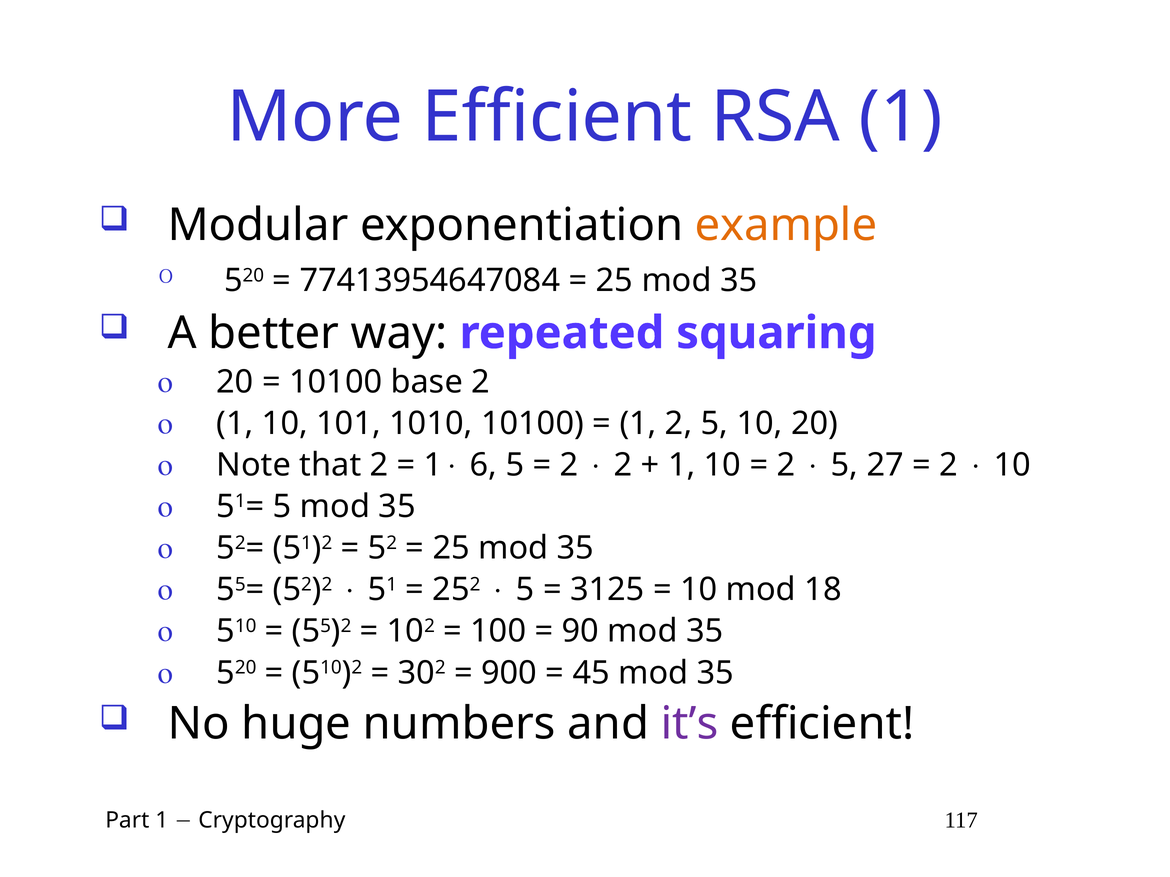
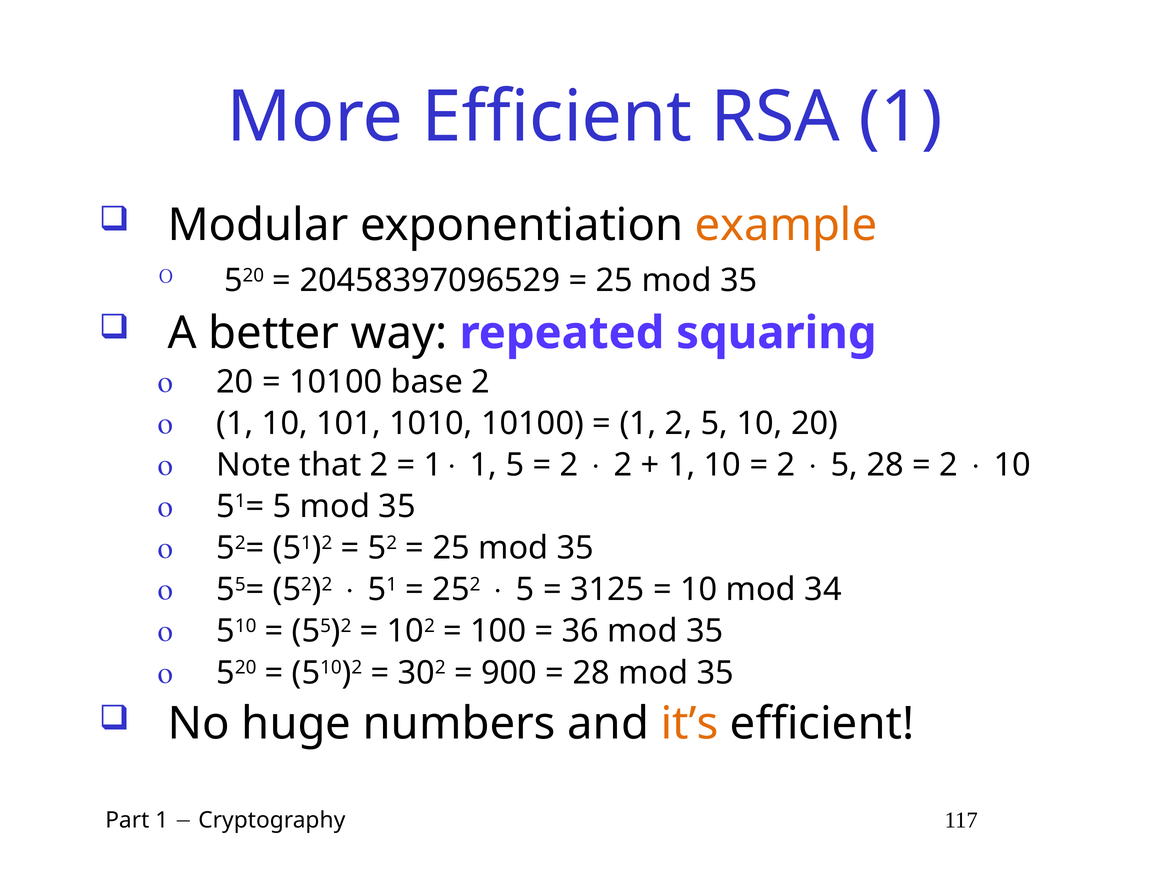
77413954647084: 77413954647084 -> 20458397096529
1 6: 6 -> 1
5 27: 27 -> 28
18: 18 -> 34
90: 90 -> 36
45 at (591, 673): 45 -> 28
it’s colour: purple -> orange
